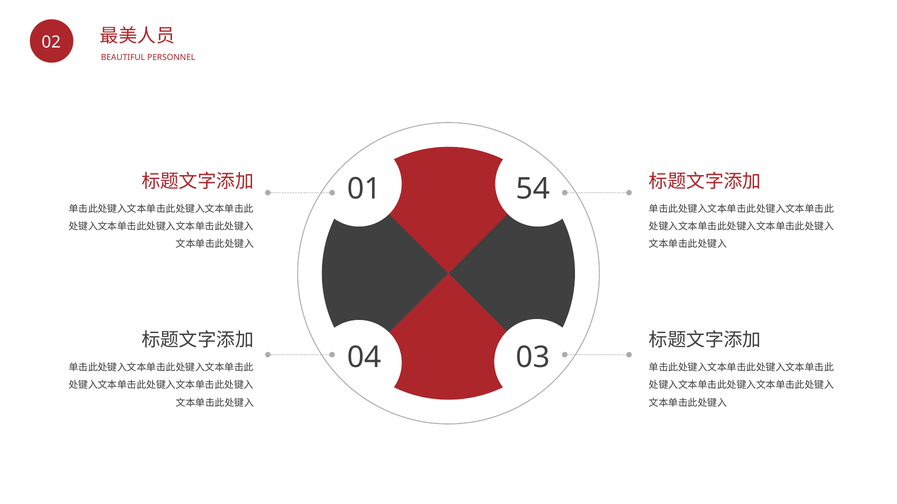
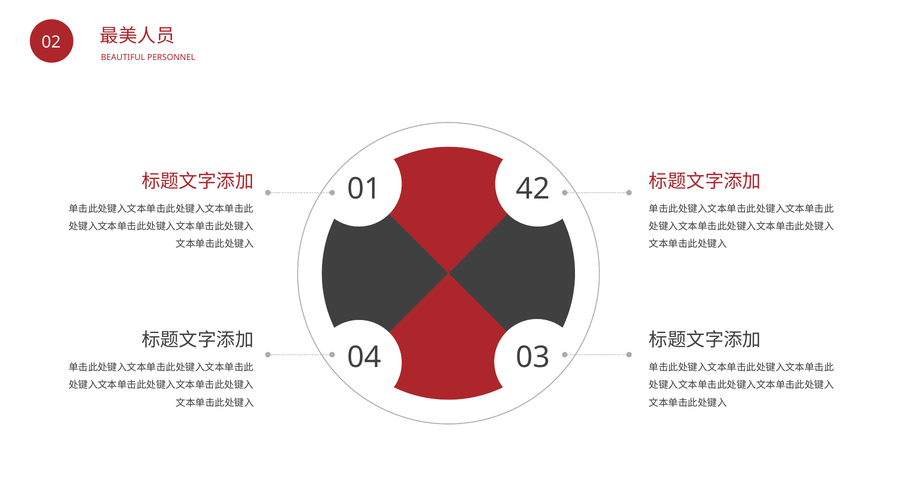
54: 54 -> 42
